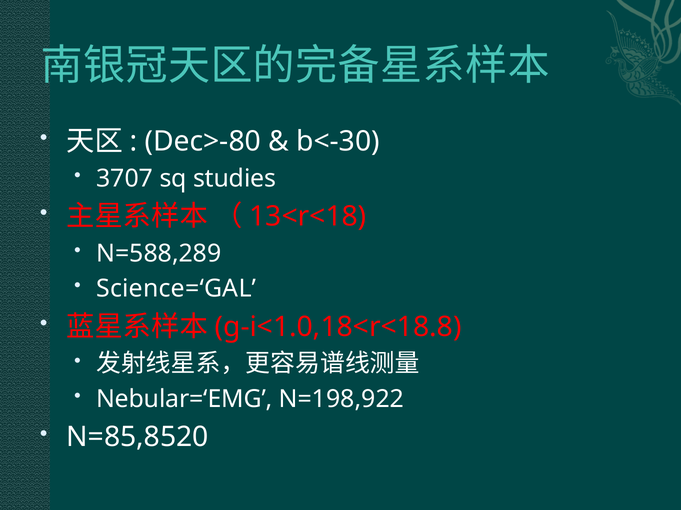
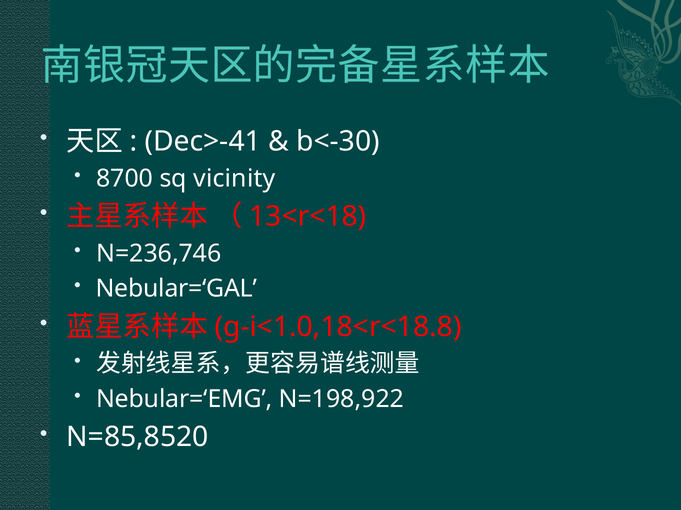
Dec>-80: Dec>-80 -> Dec>-41
3707: 3707 -> 8700
studies: studies -> vicinity
N=588,289: N=588,289 -> N=236,746
Science=‘GAL: Science=‘GAL -> Nebular=‘GAL
